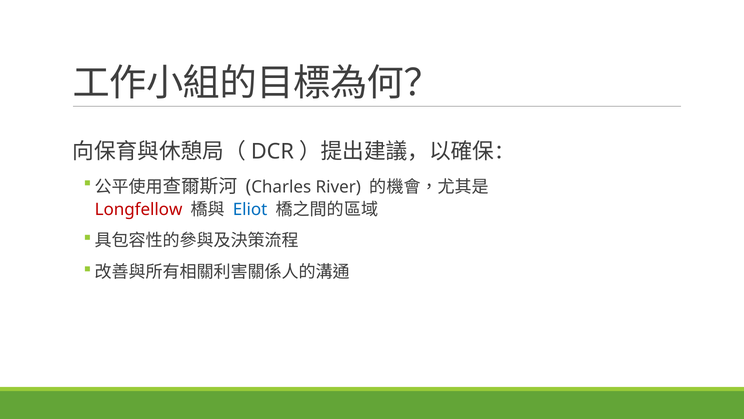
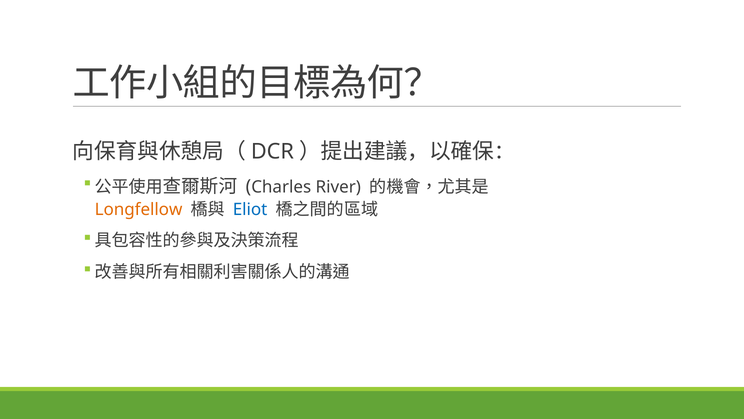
Longfellow colour: red -> orange
